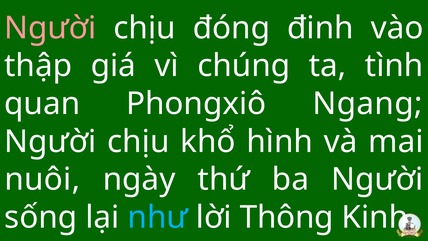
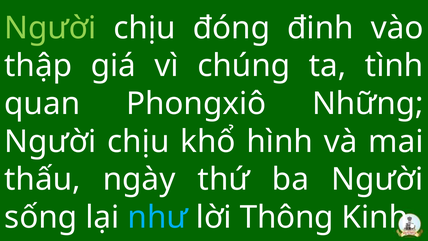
Người at (50, 28) colour: pink -> light green
Ngang: Ngang -> Những
nuôi: nuôi -> thấu
